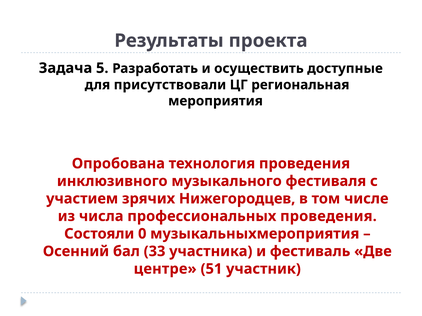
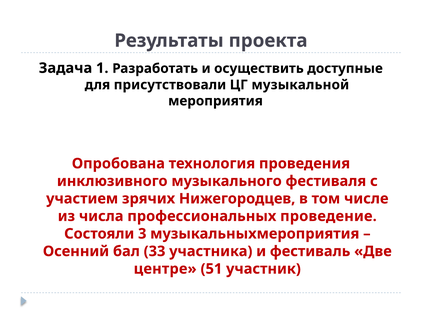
5: 5 -> 1
региональная: региональная -> музыкальной
профессиональных проведения: проведения -> проведение
0: 0 -> 3
